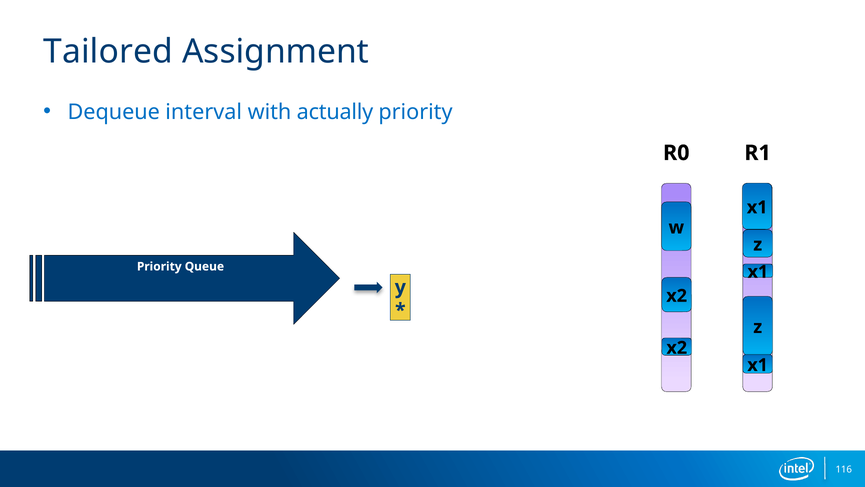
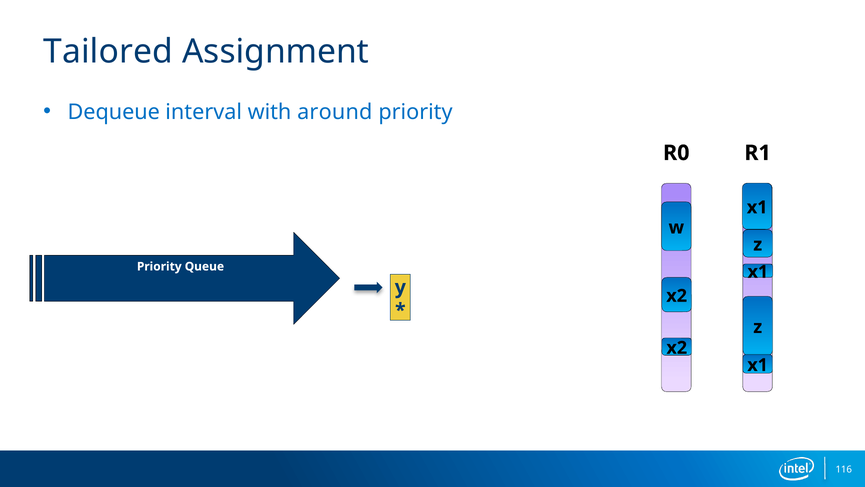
actually: actually -> around
